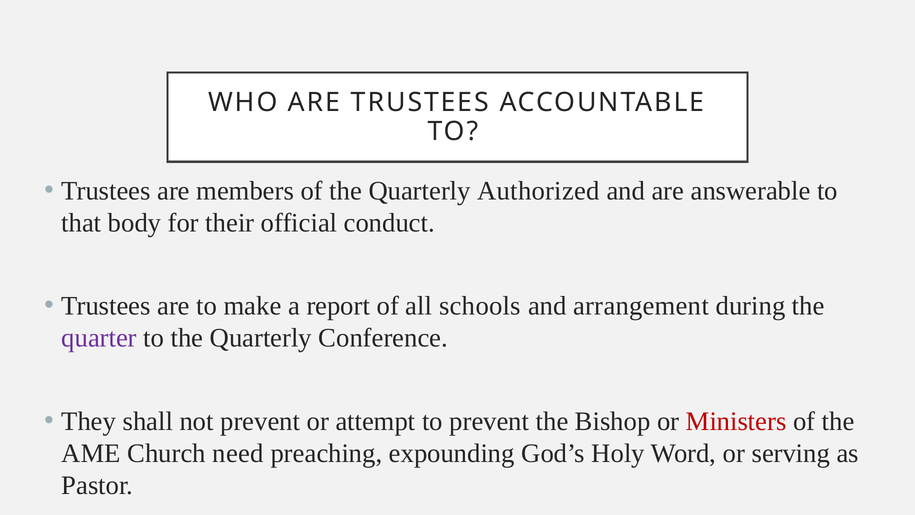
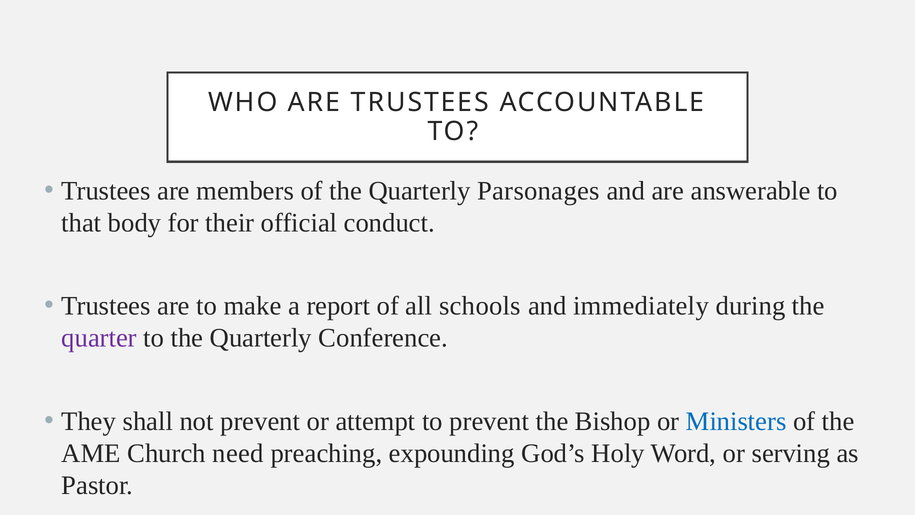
Authorized: Authorized -> Parsonages
arrangement: arrangement -> immediately
Ministers colour: red -> blue
